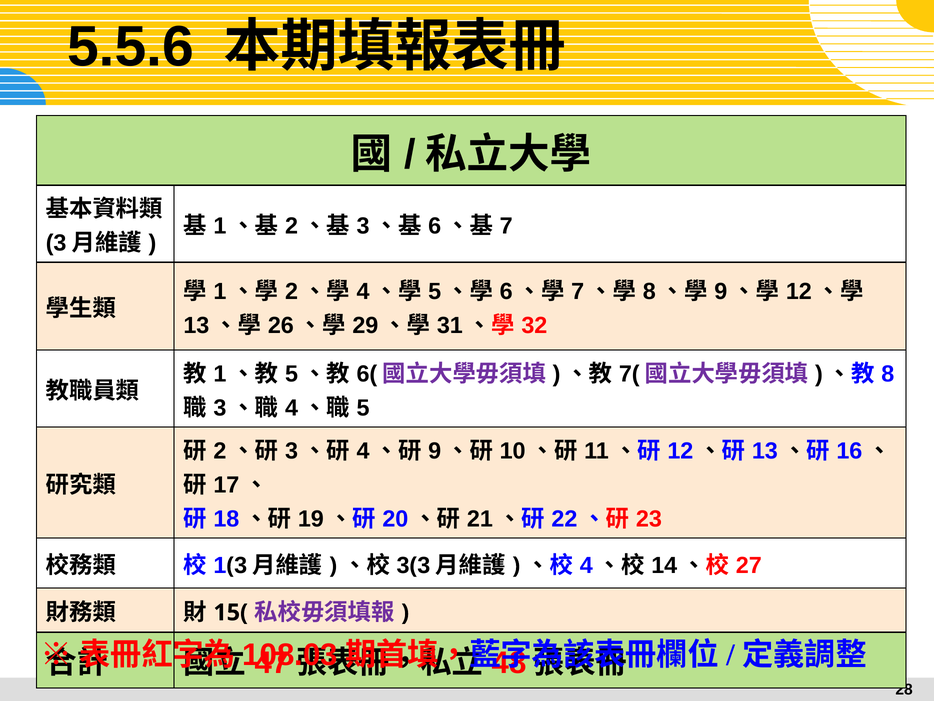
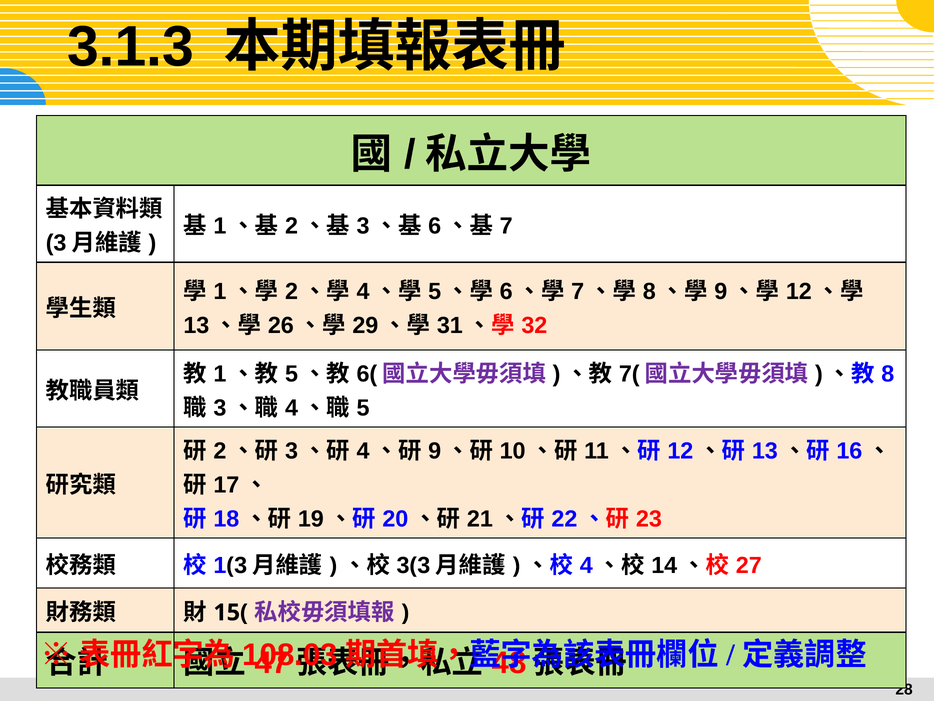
5.5.6: 5.5.6 -> 3.1.3
